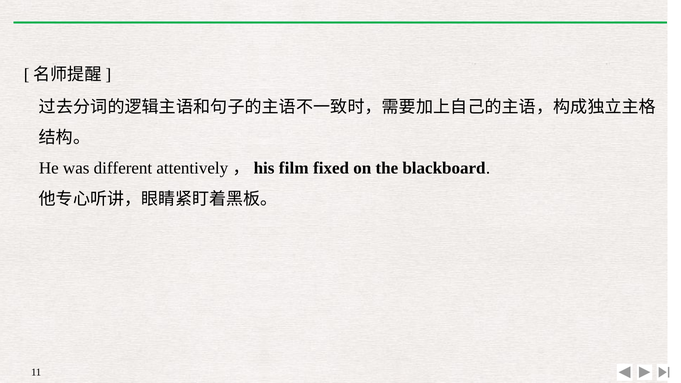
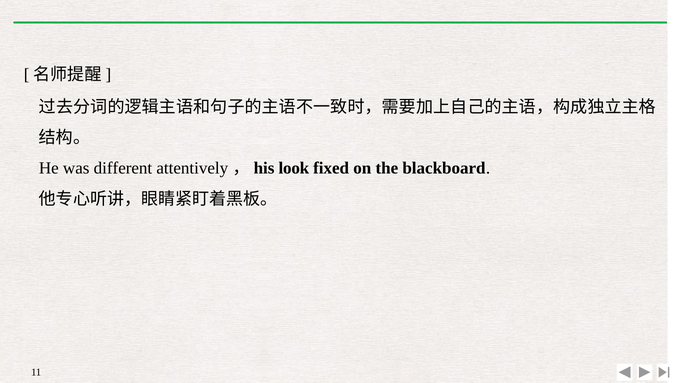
film: film -> look
